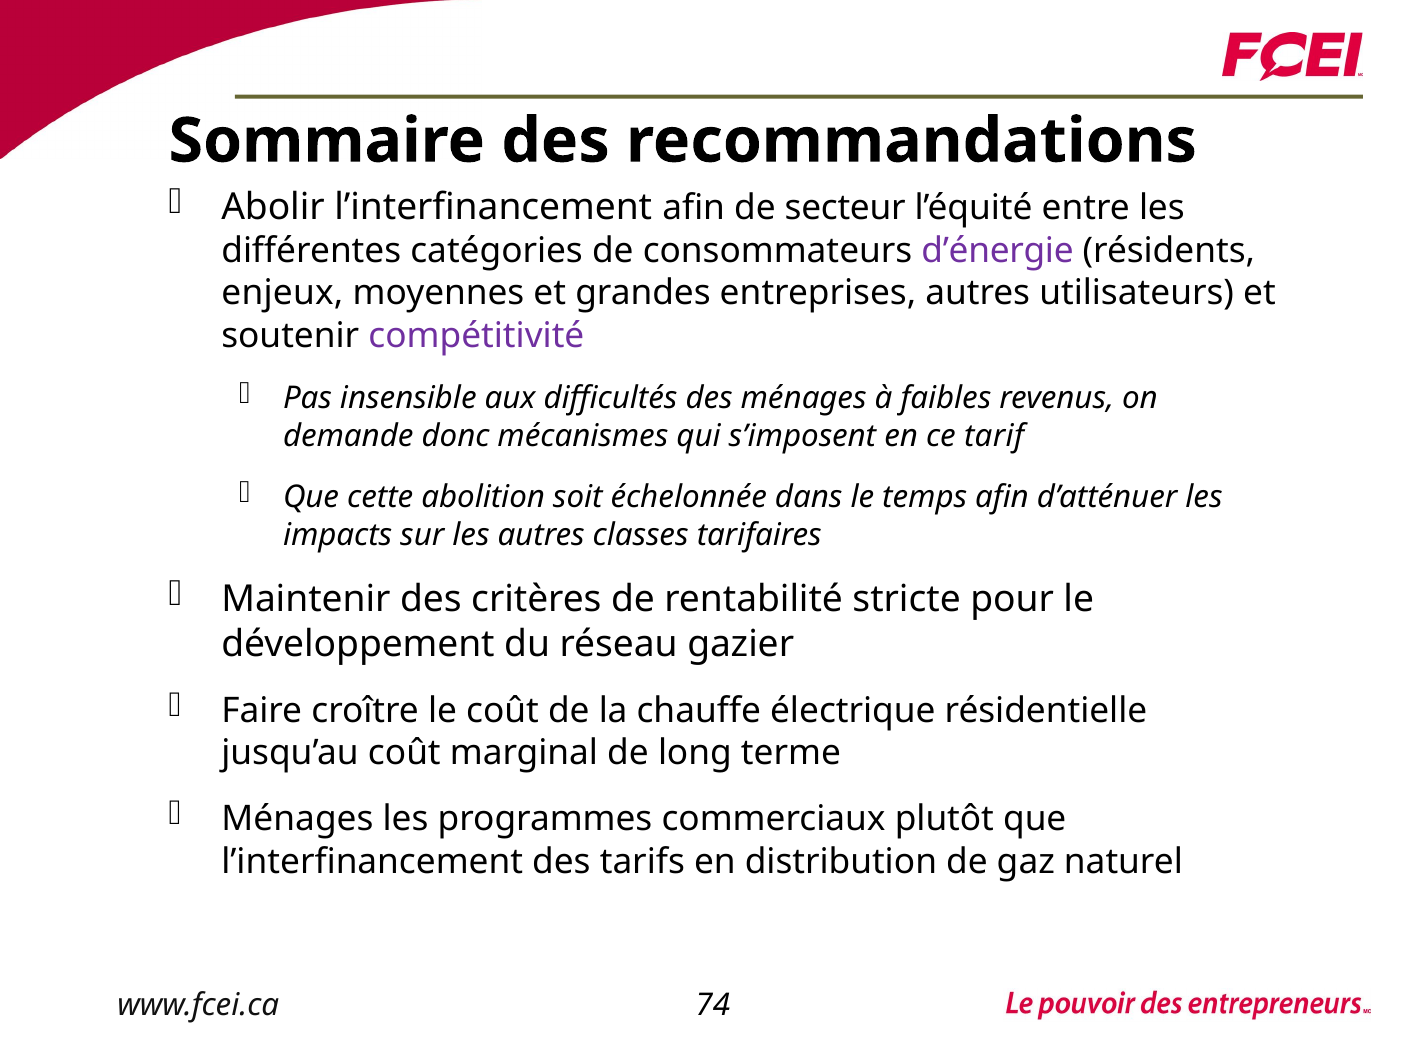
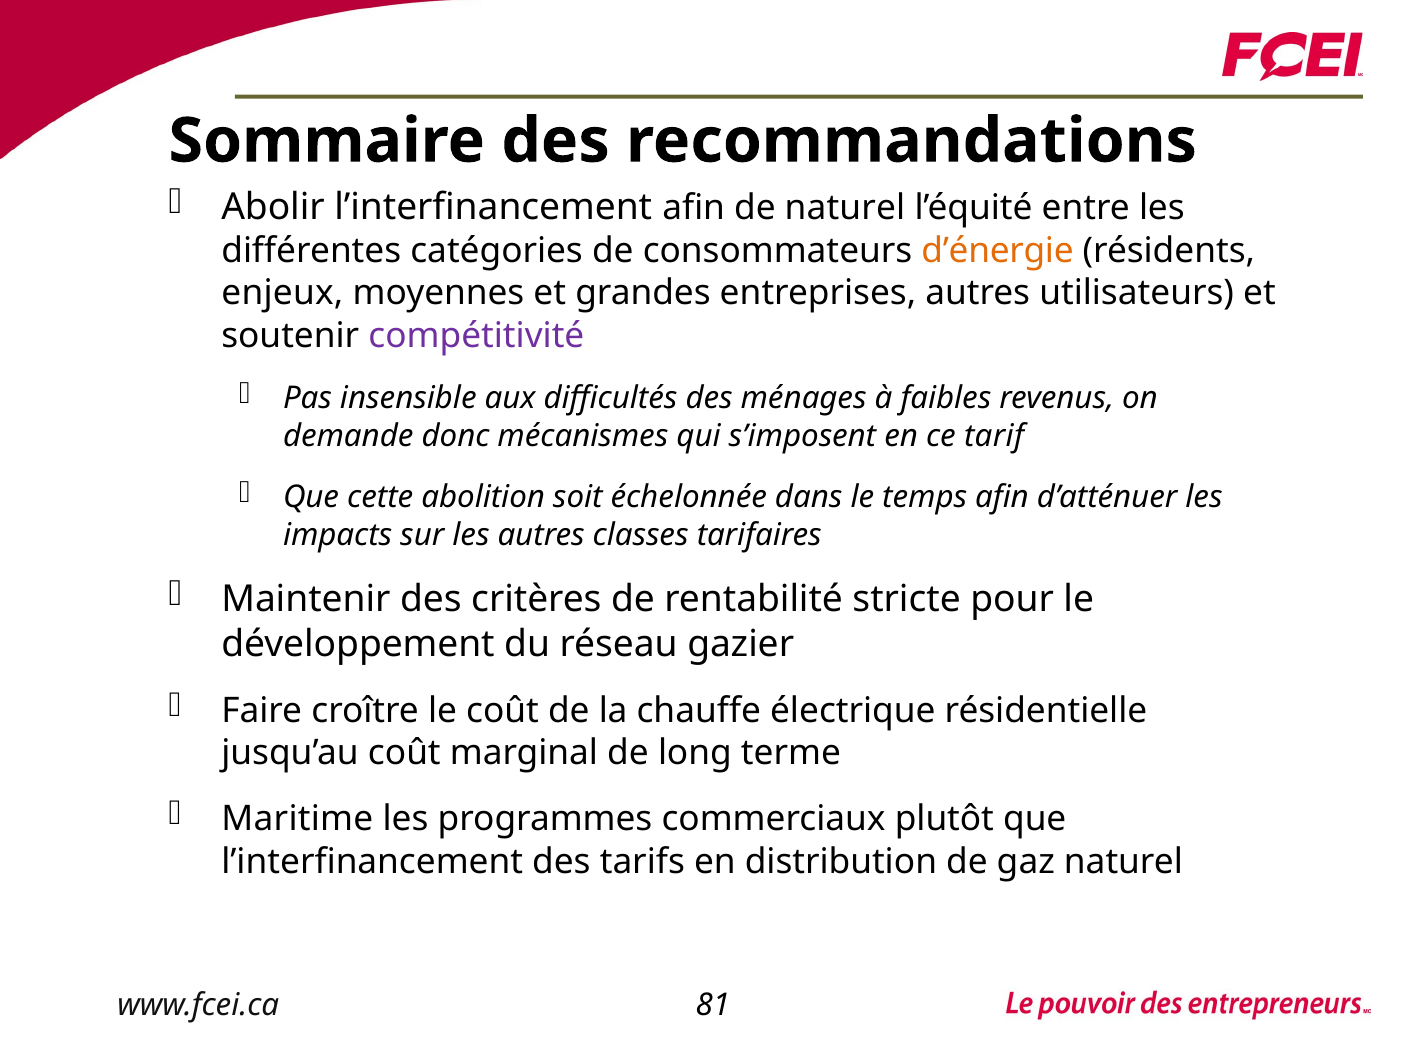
de secteur: secteur -> naturel
d’énergie colour: purple -> orange
Ménages at (297, 819): Ménages -> Maritime
74: 74 -> 81
